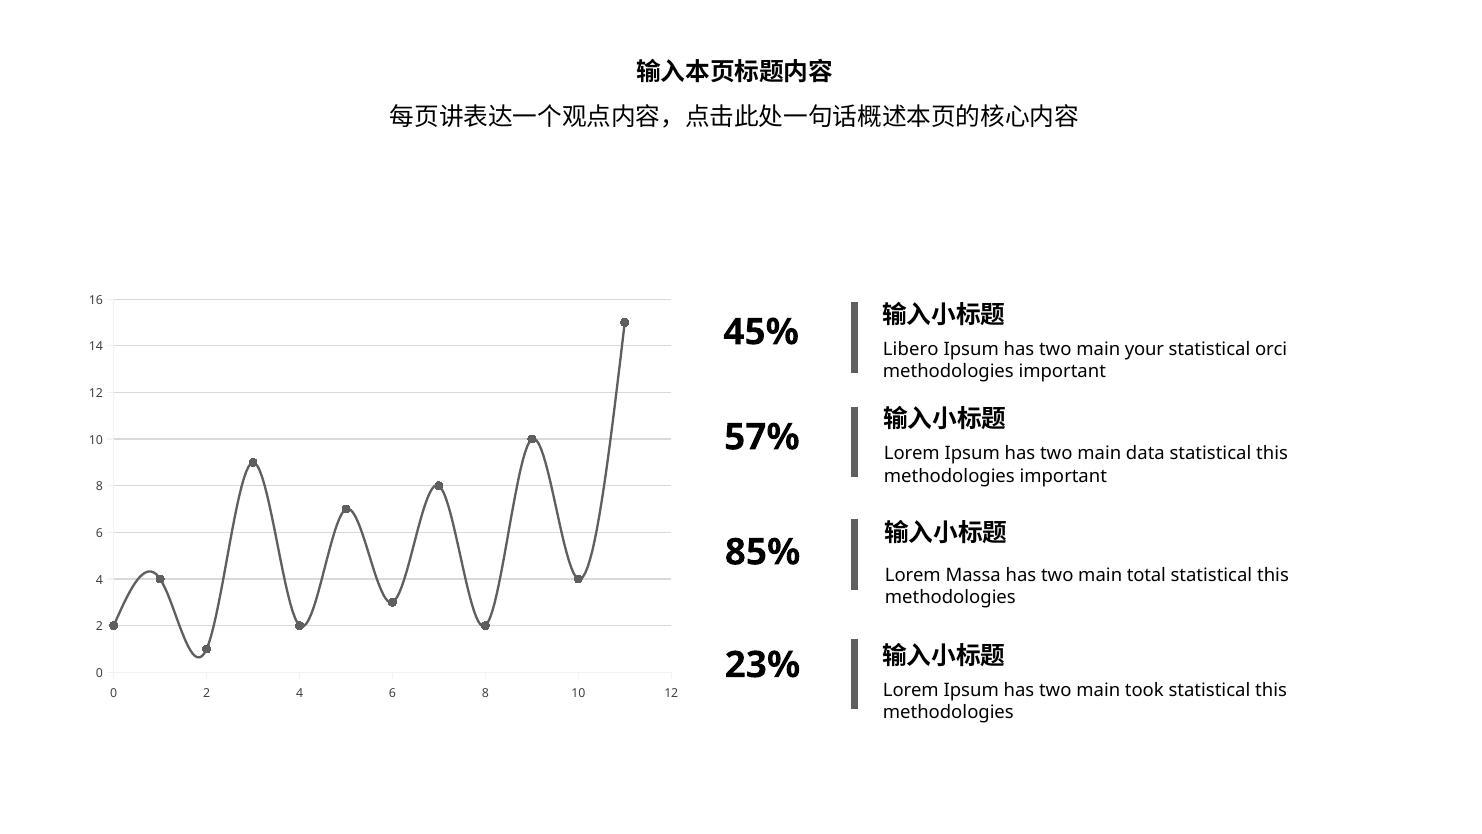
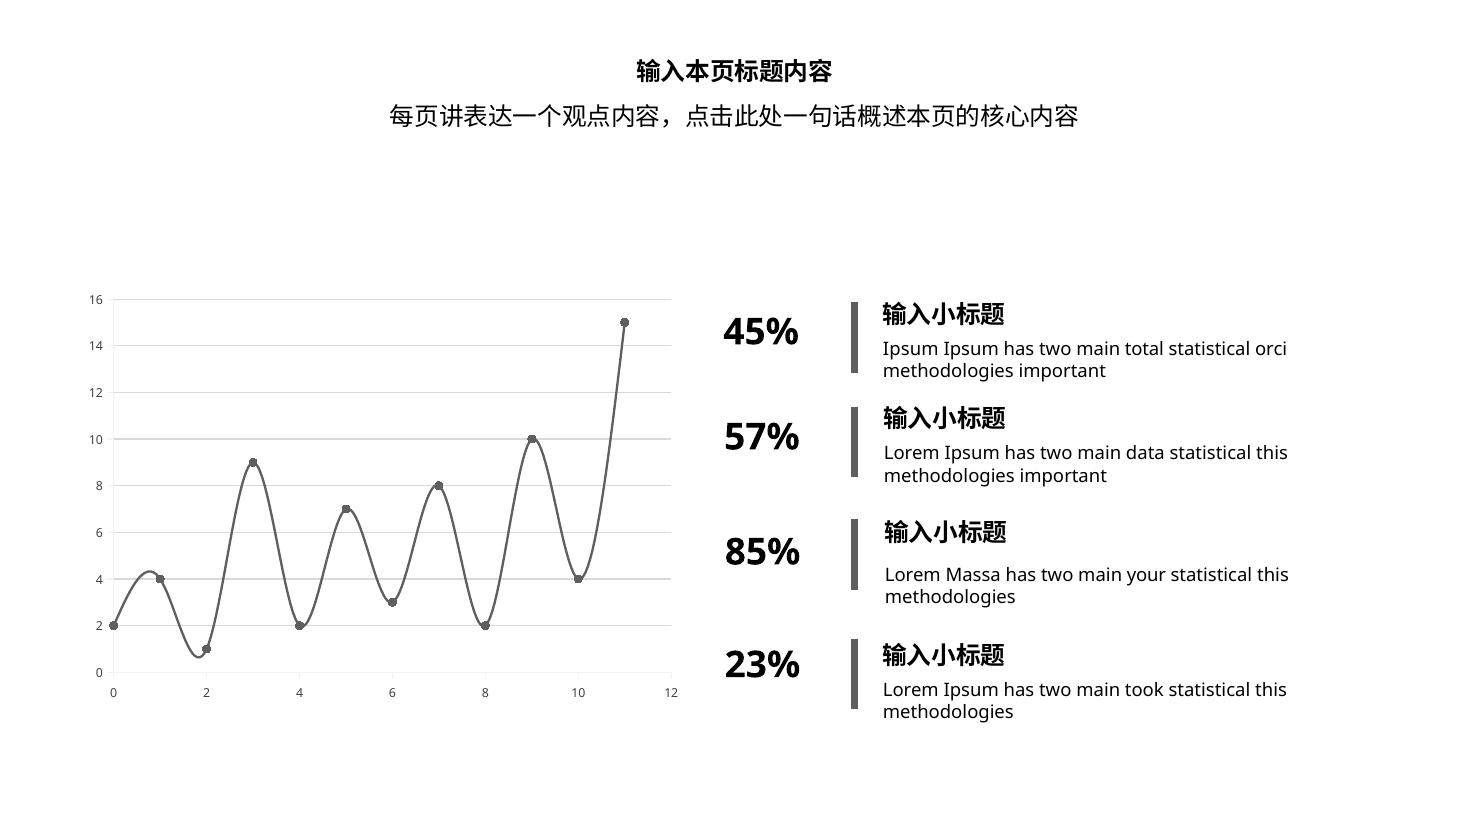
Libero at (911, 349): Libero -> Ipsum
your: your -> total
total: total -> your
